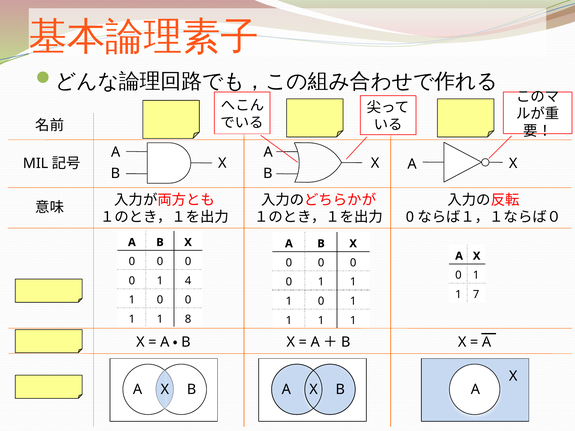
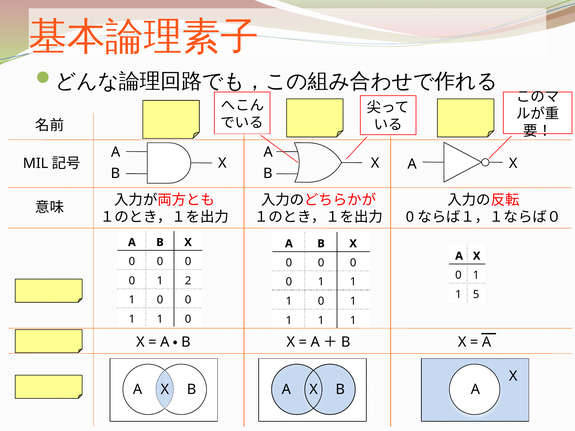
4: 4 -> 2
7: 7 -> 5
8 at (188, 319): 8 -> 0
